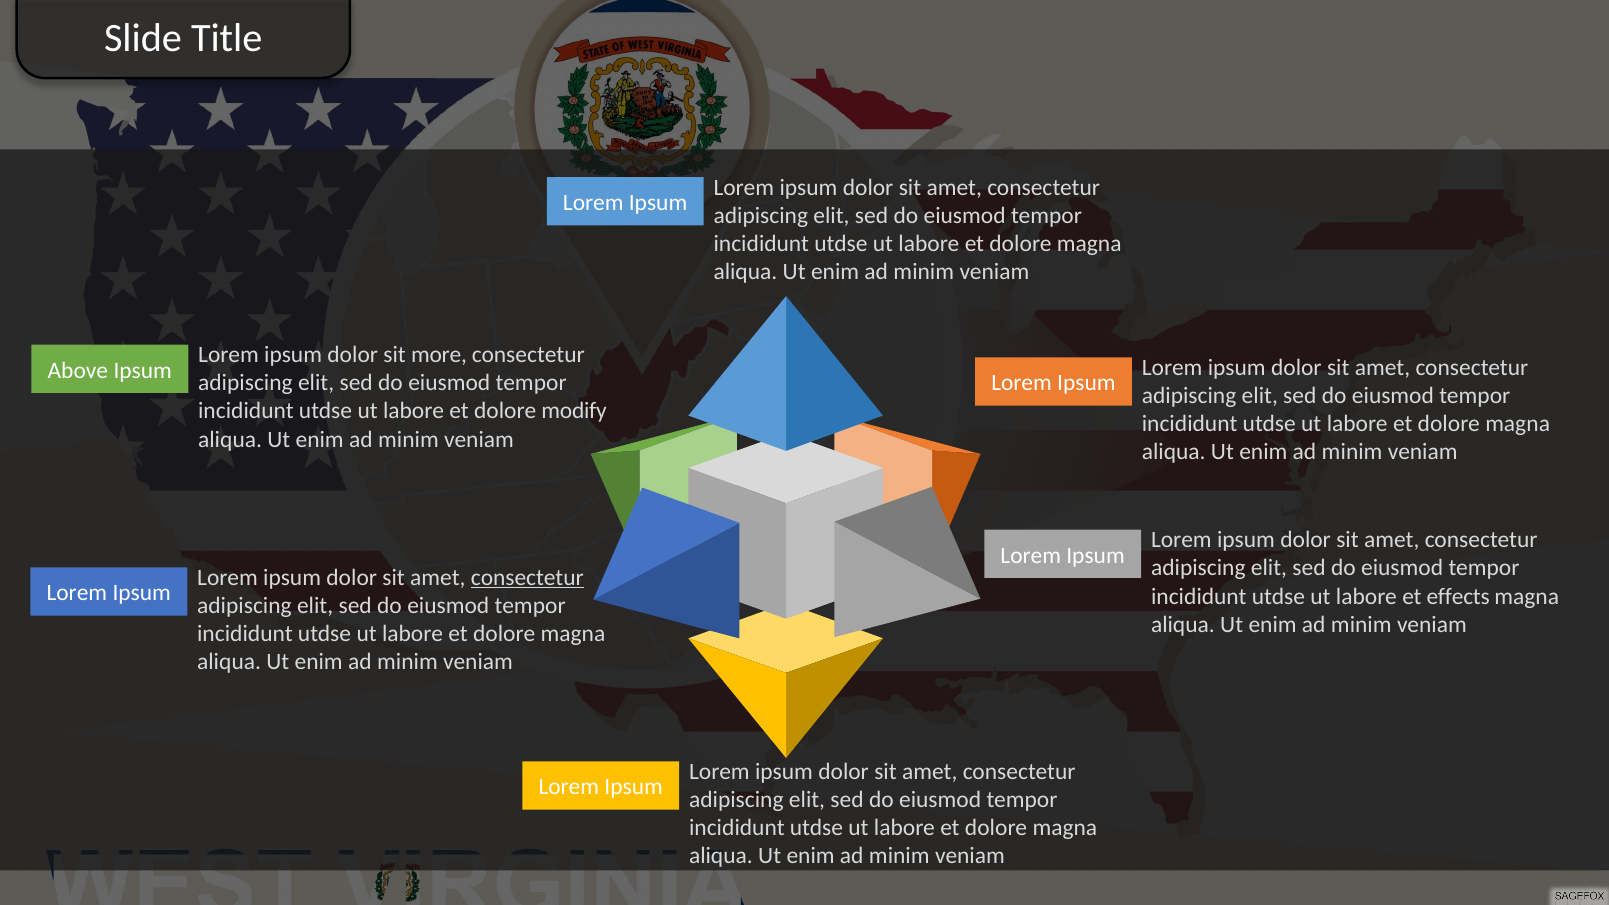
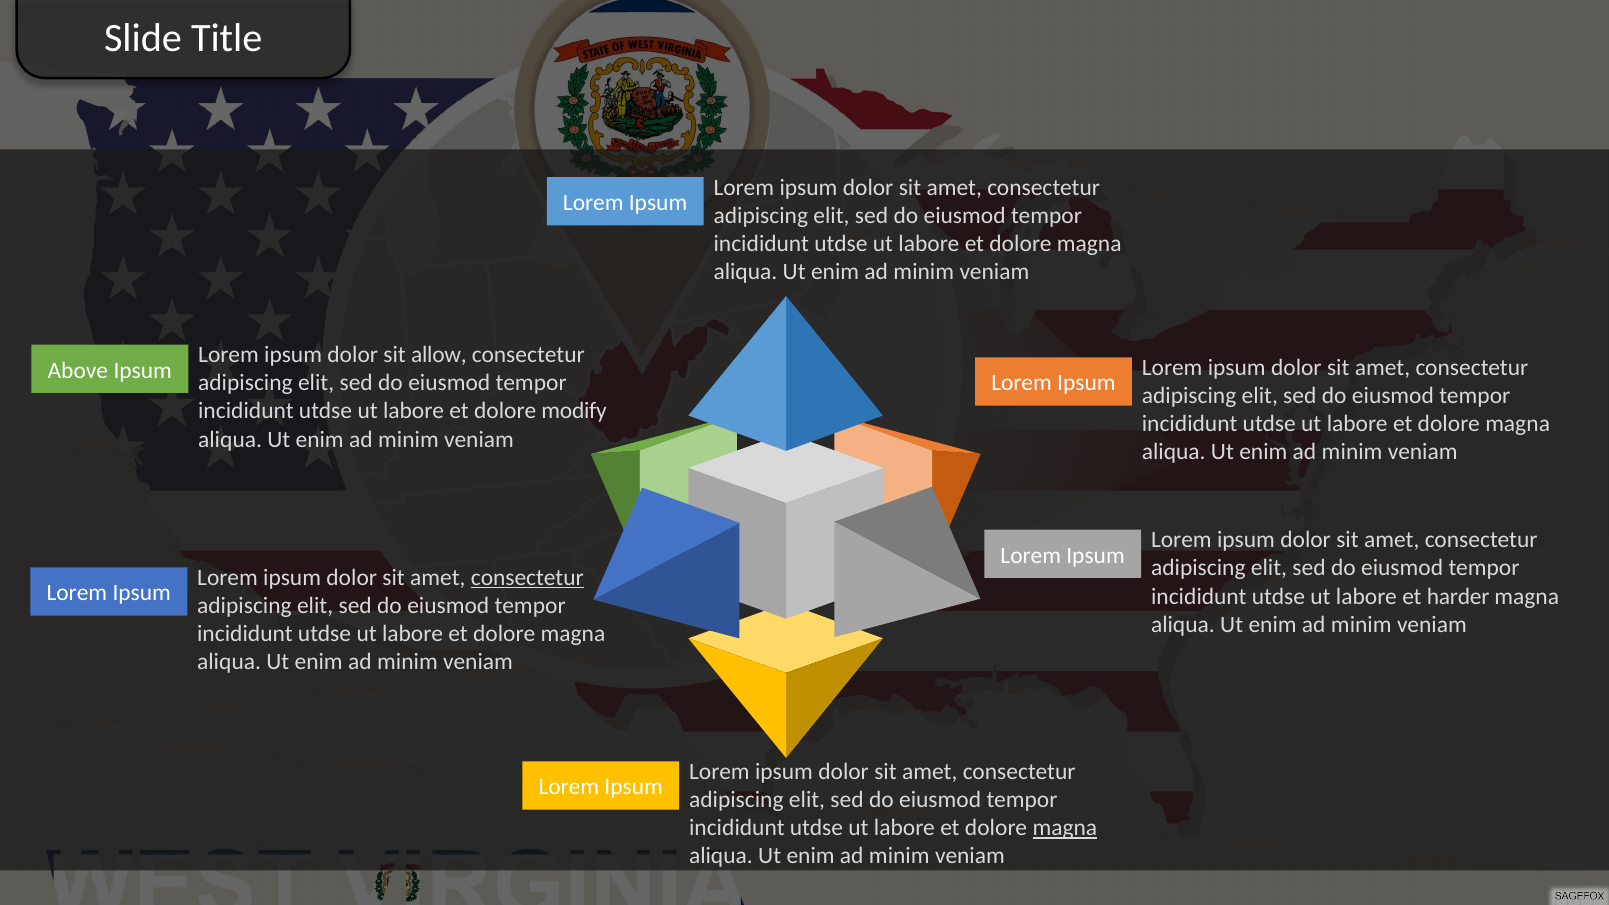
more: more -> allow
effects: effects -> harder
magna at (1065, 828) underline: none -> present
